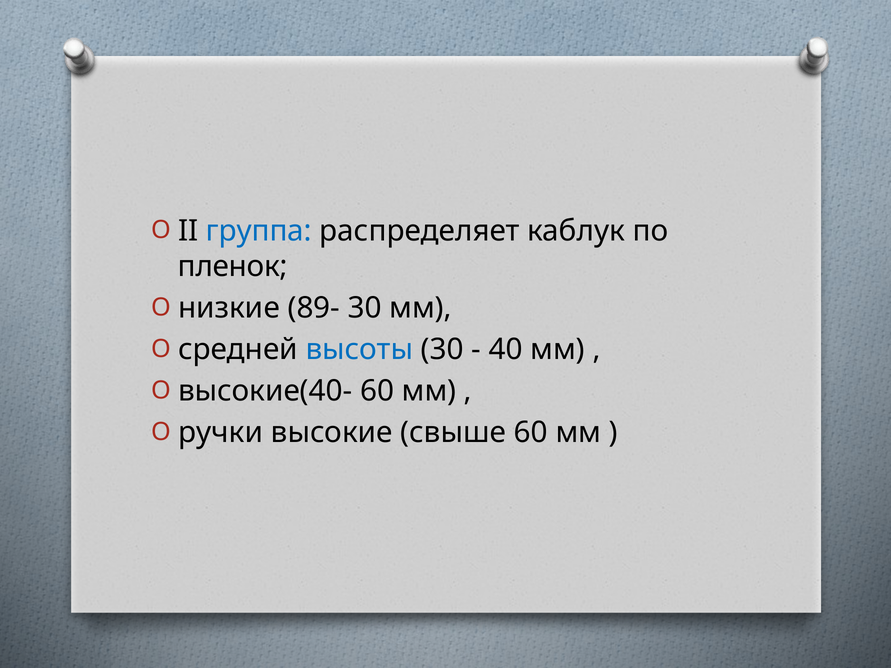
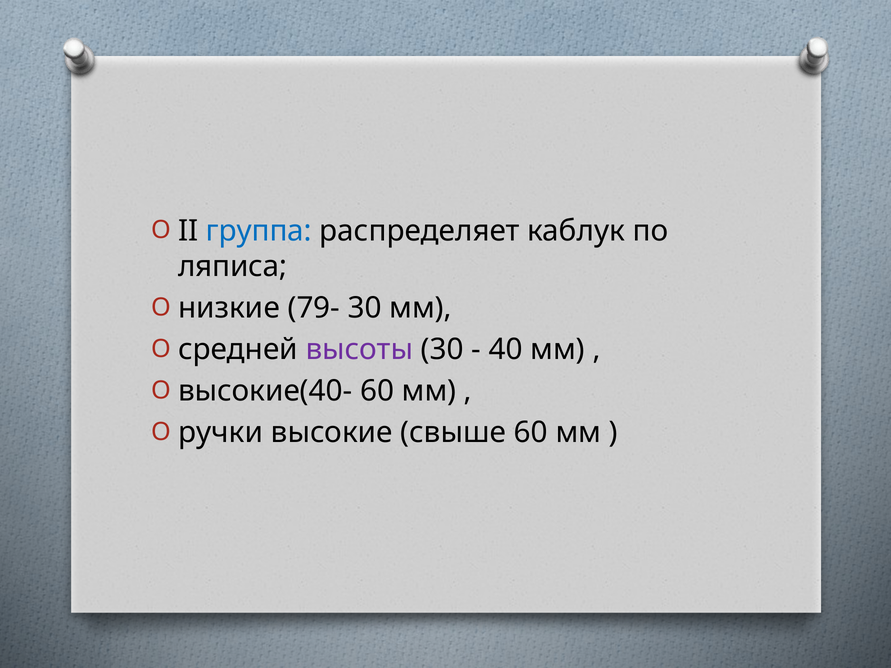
пленок: пленок -> ляписа
89-: 89- -> 79-
высоты colour: blue -> purple
